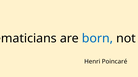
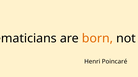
born colour: blue -> orange
